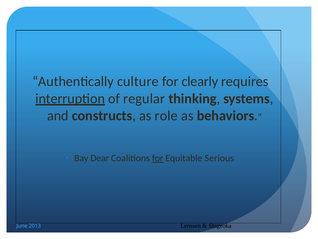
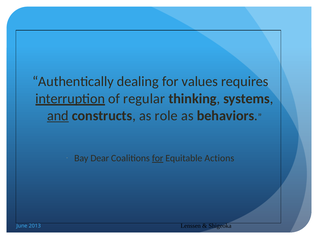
culture: culture -> dealing
clearly: clearly -> values
and underline: none -> present
Serious: Serious -> Actions
